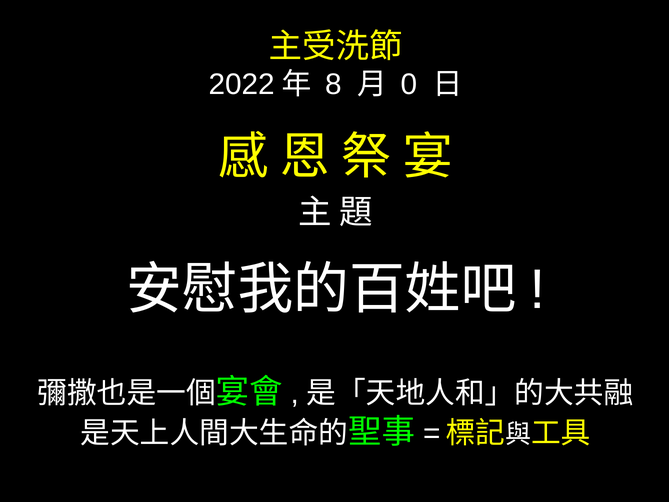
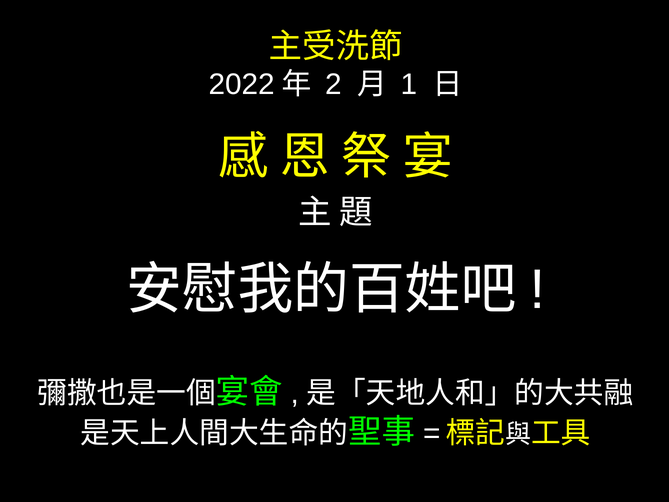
8: 8 -> 2
0: 0 -> 1
